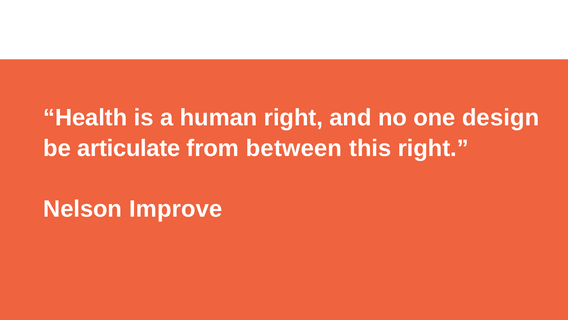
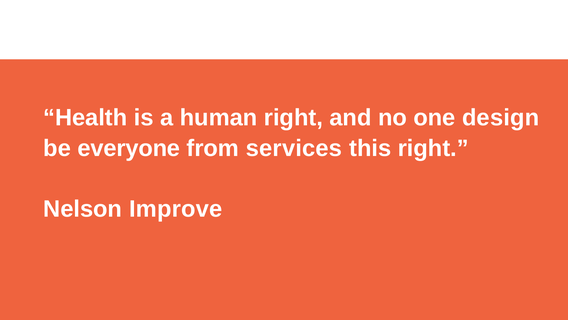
articulate: articulate -> everyone
between: between -> services
